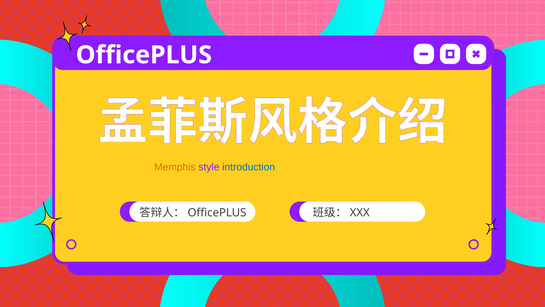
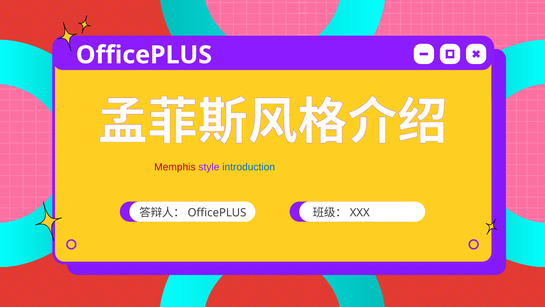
Memphis colour: orange -> red
